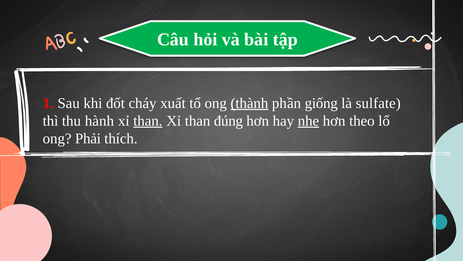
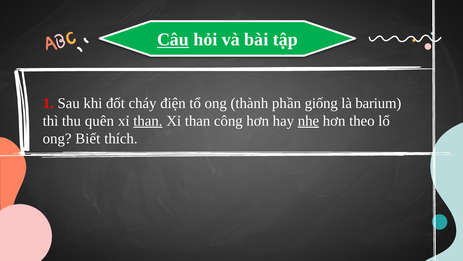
Câu underline: none -> present
xuất: xuất -> điện
thành underline: present -> none
sulfate: sulfate -> barium
hành: hành -> quên
đúng: đúng -> công
Phải: Phải -> Biết
